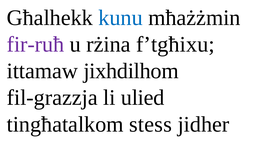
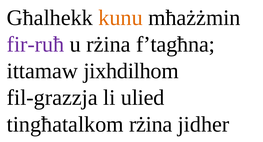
kunu colour: blue -> orange
f’tgħixu: f’tgħixu -> f’tagħna
tingħatalkom stess: stess -> rżina
